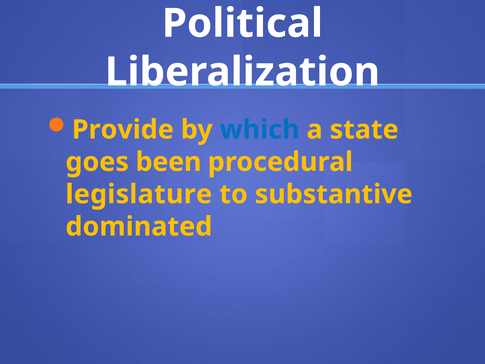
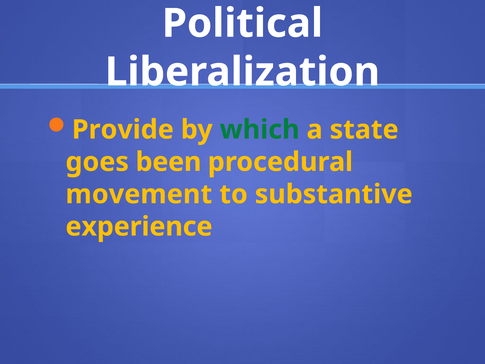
which colour: blue -> green
legislature: legislature -> movement
dominated: dominated -> experience
